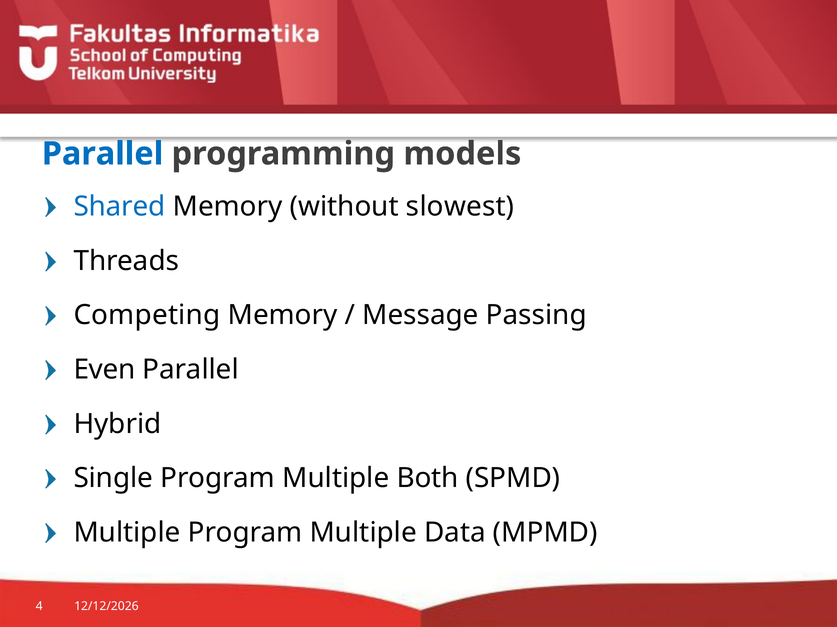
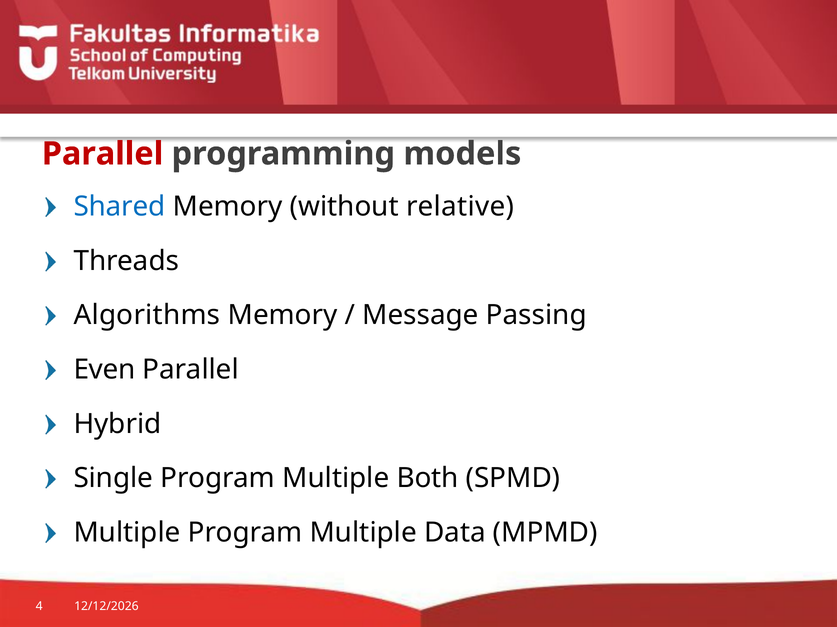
Parallel at (103, 154) colour: blue -> red
slowest: slowest -> relative
Competing: Competing -> Algorithms
